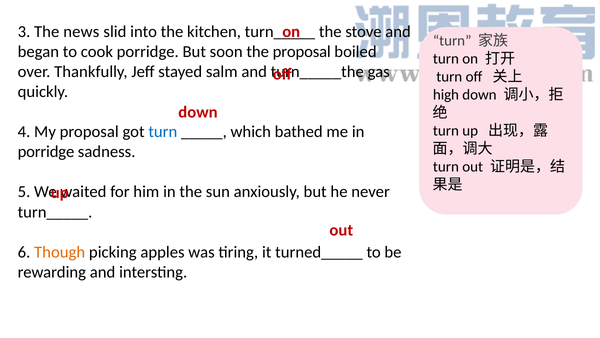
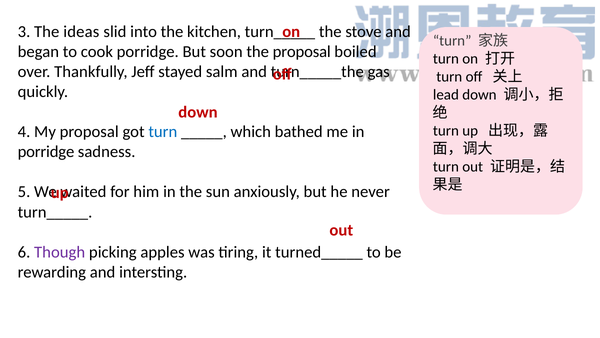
news: news -> ideas
high: high -> lead
Though colour: orange -> purple
